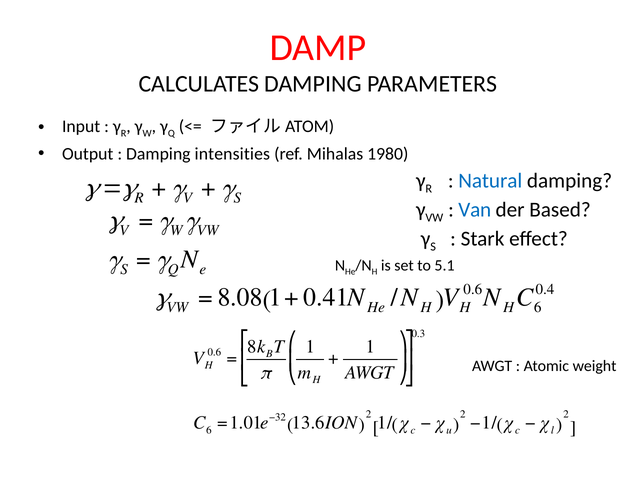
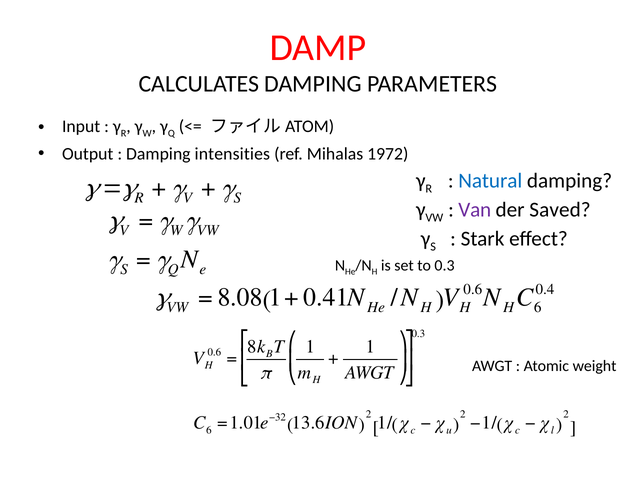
1980: 1980 -> 1972
Van colour: blue -> purple
Based: Based -> Saved
to 5.1: 5.1 -> 0.3
